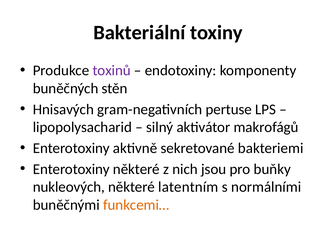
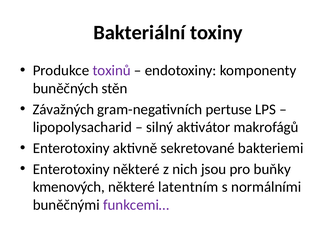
Hnisavých: Hnisavých -> Závažných
nukleových: nukleových -> kmenových
funkcemi… colour: orange -> purple
